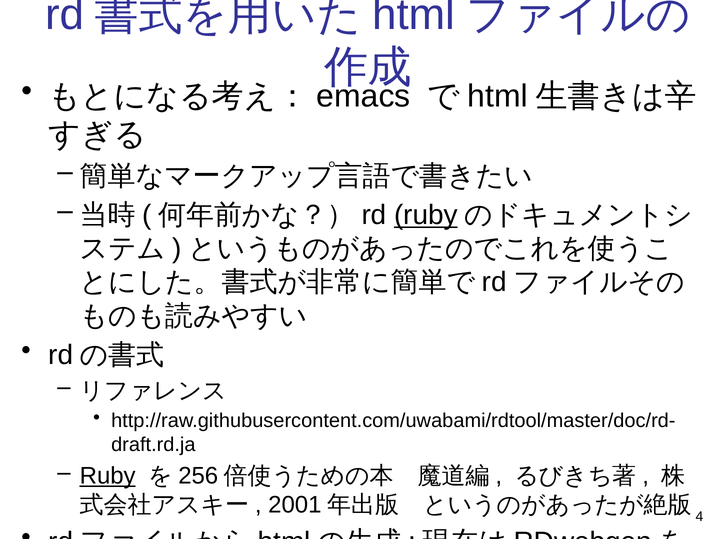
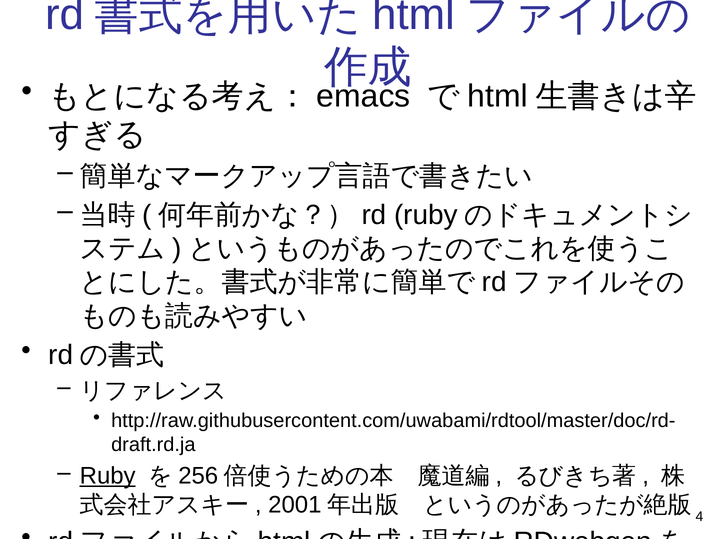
ruby at (426, 215) underline: present -> none
